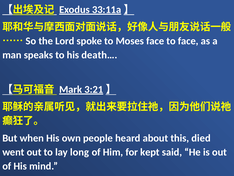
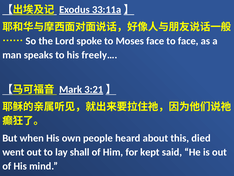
death…: death… -> freely…
long: long -> shall
